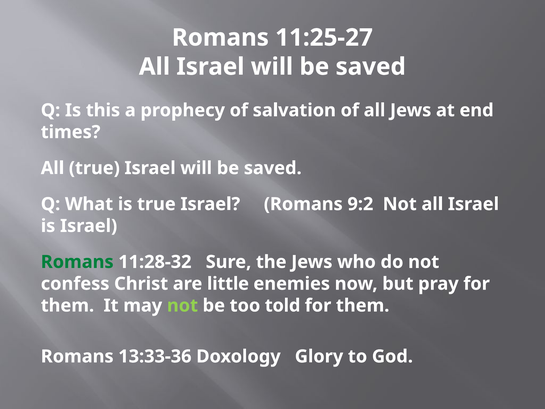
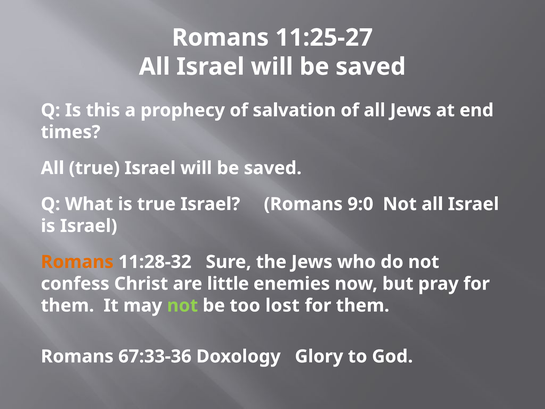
9:2: 9:2 -> 9:0
Romans at (77, 262) colour: green -> orange
told: told -> lost
13:33-36: 13:33-36 -> 67:33-36
